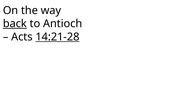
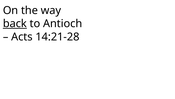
14:21-28 underline: present -> none
